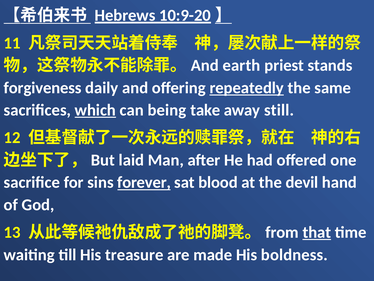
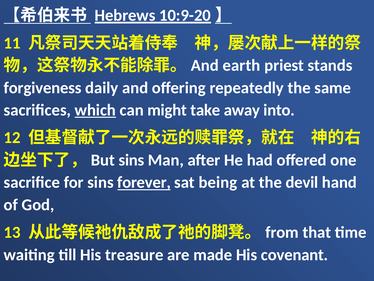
repeatedly underline: present -> none
being: being -> might
still: still -> into
laid at (131, 160): laid -> sins
blood: blood -> being
that underline: present -> none
boldness: boldness -> covenant
